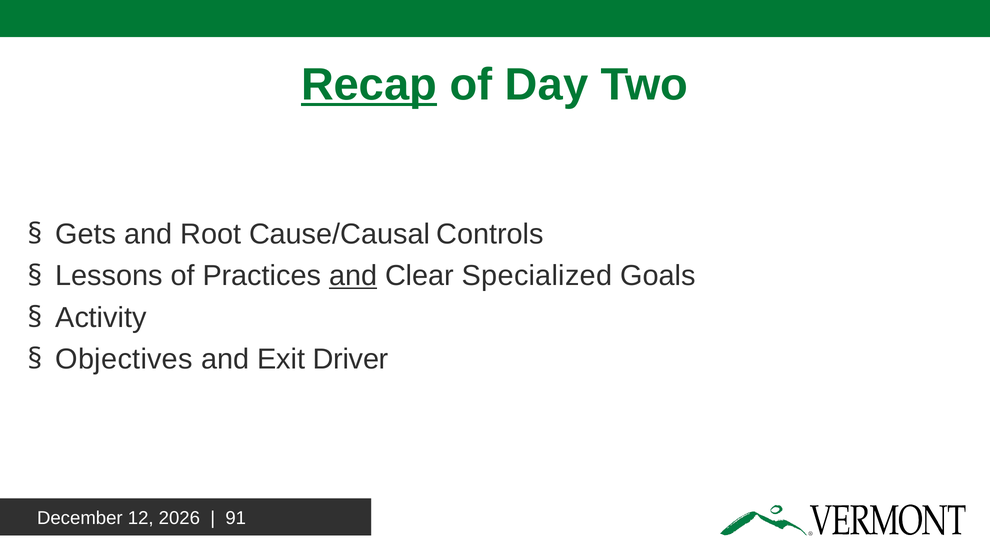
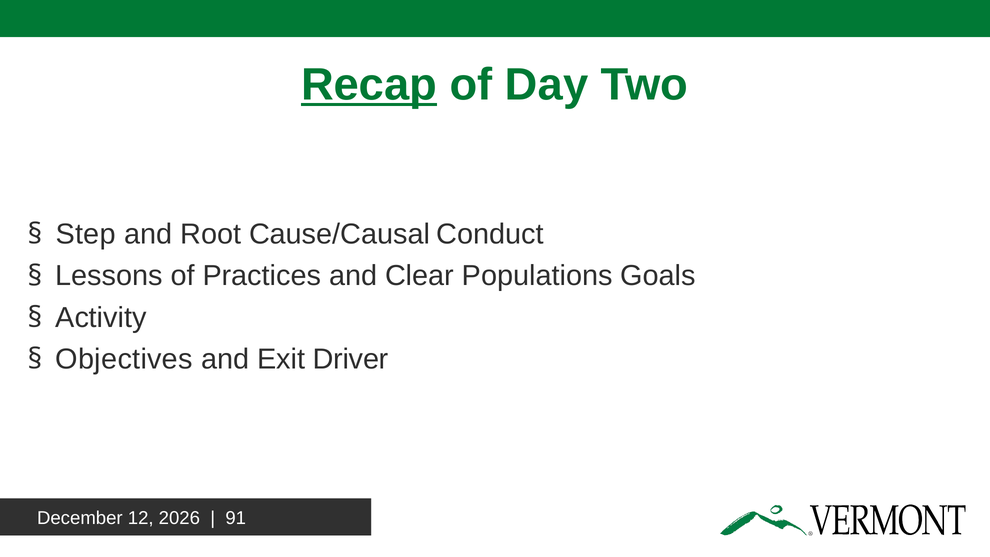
Gets: Gets -> Step
Controls: Controls -> Conduct
and at (353, 276) underline: present -> none
Specialized: Specialized -> Populations
